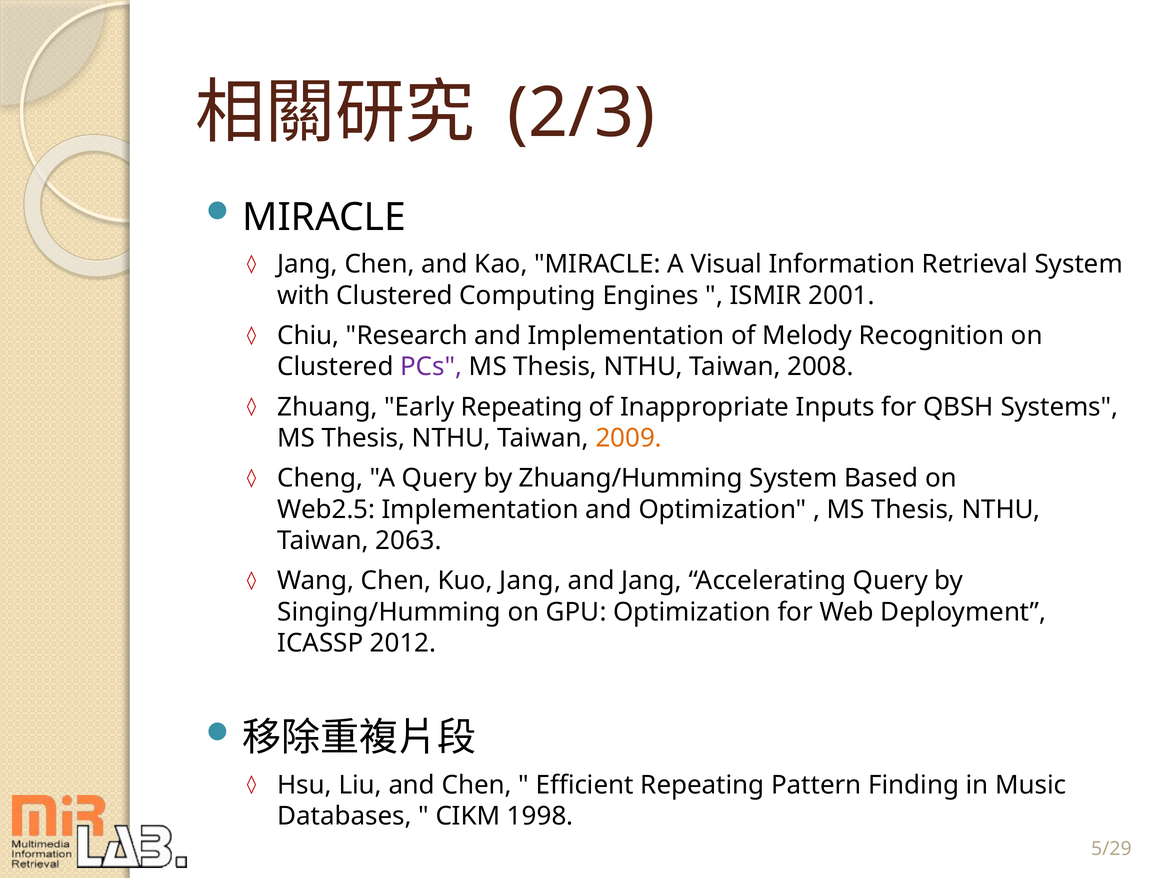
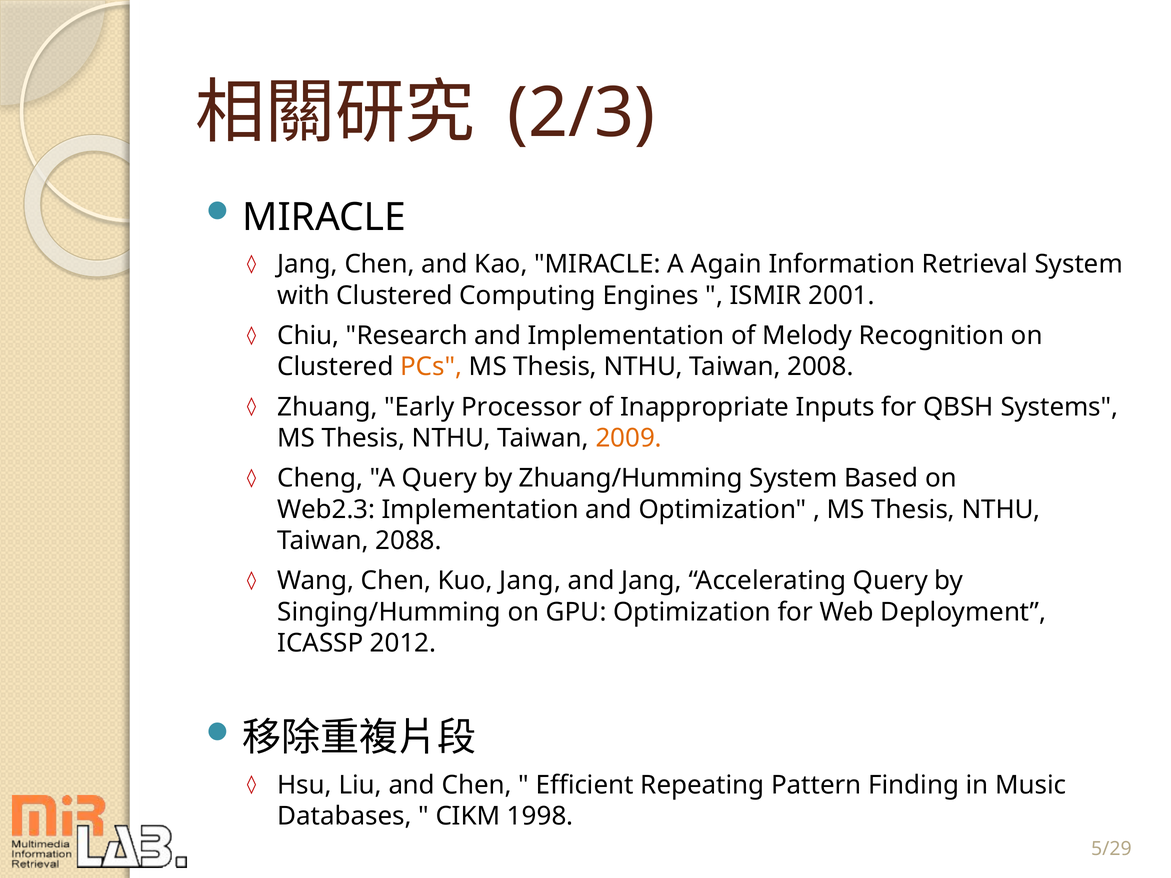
Visual: Visual -> Again
PCs colour: purple -> orange
Early Repeating: Repeating -> Processor
Web2.5: Web2.5 -> Web2.3
2063: 2063 -> 2088
